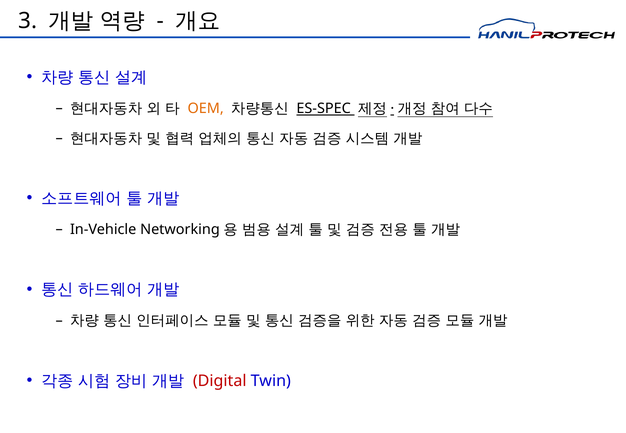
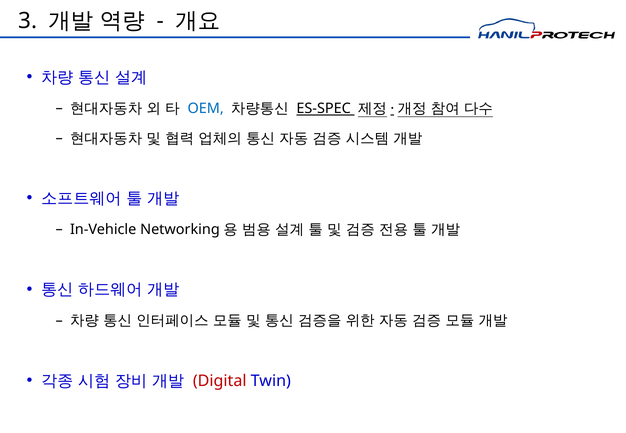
OEM colour: orange -> blue
